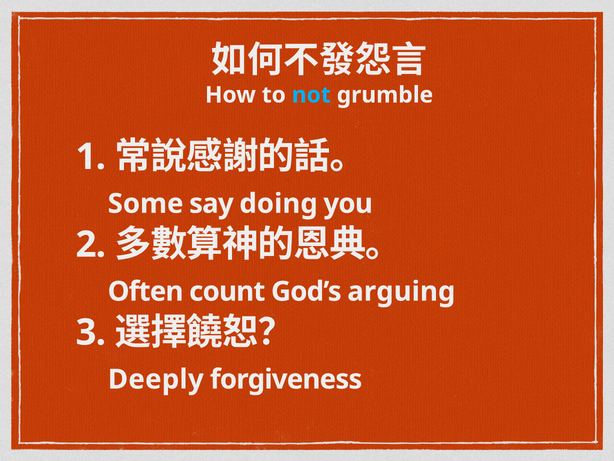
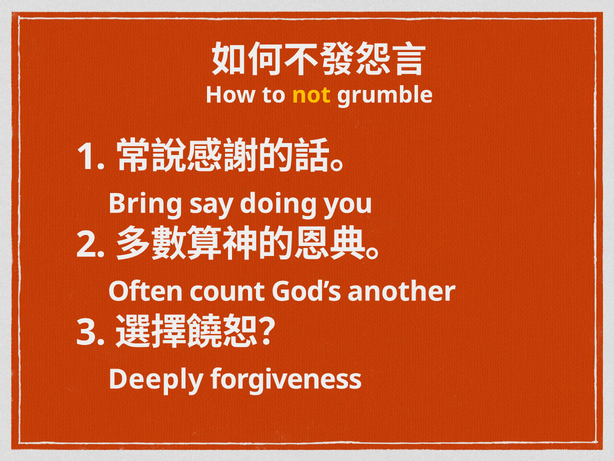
not colour: light blue -> yellow
Some: Some -> Bring
arguing: arguing -> another
